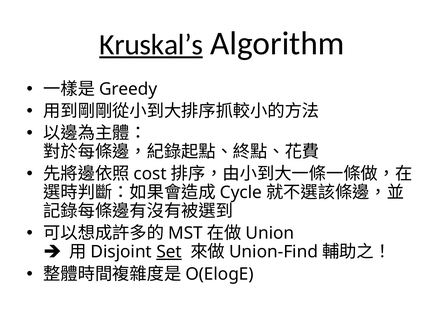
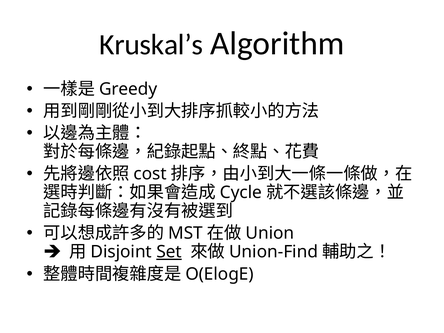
Kruskal’s underline: present -> none
